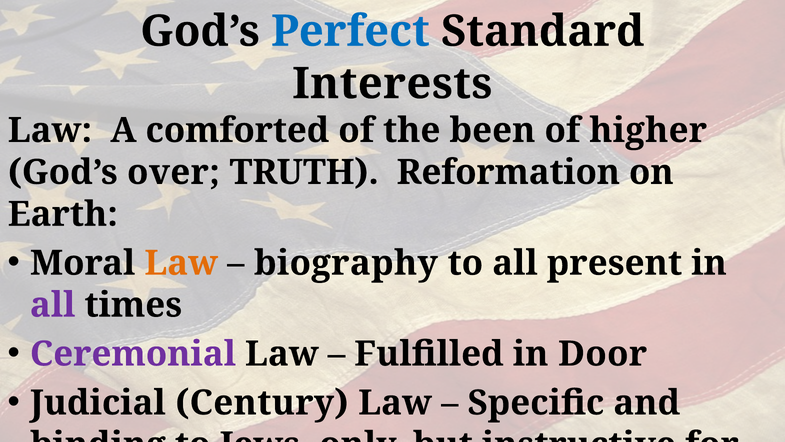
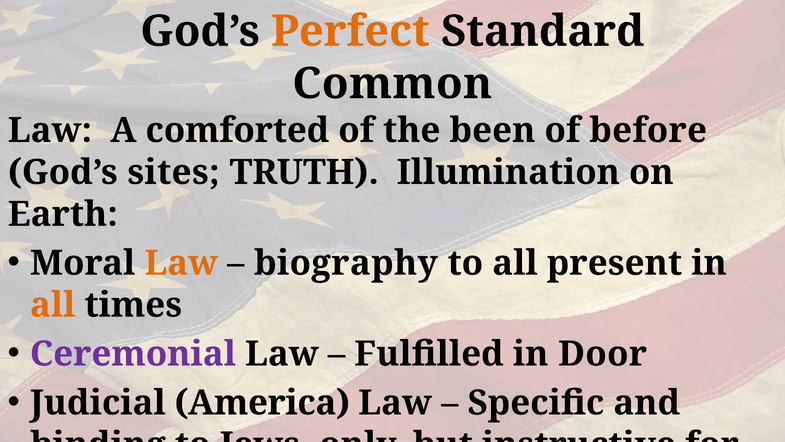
Perfect colour: blue -> orange
Interests: Interests -> Common
higher: higher -> before
over: over -> sites
Reformation: Reformation -> Illumination
all at (53, 305) colour: purple -> orange
Century: Century -> America
